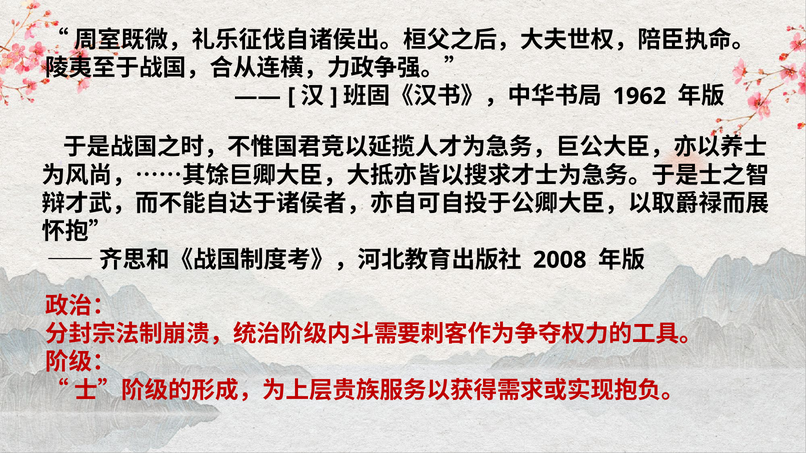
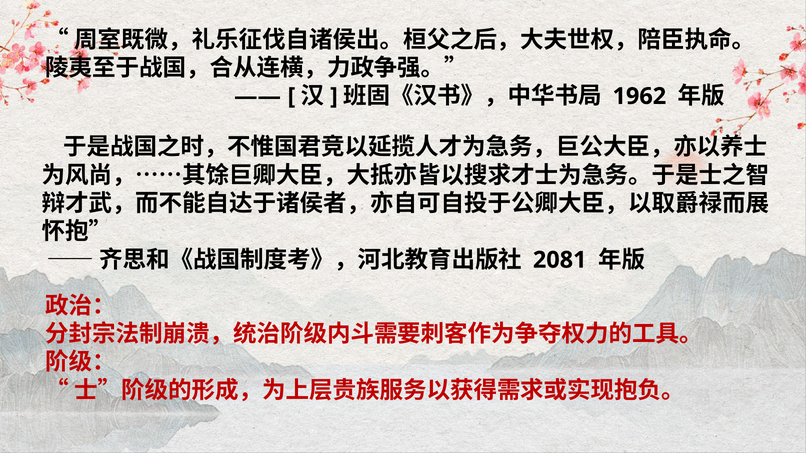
2008: 2008 -> 2081
